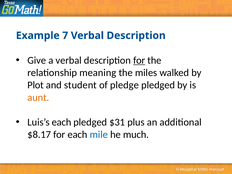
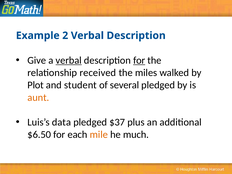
7: 7 -> 2
verbal at (69, 60) underline: none -> present
meaning: meaning -> received
pledge: pledge -> several
Luis’s each: each -> data
$31: $31 -> $37
$8.17: $8.17 -> $6.50
mile colour: blue -> orange
